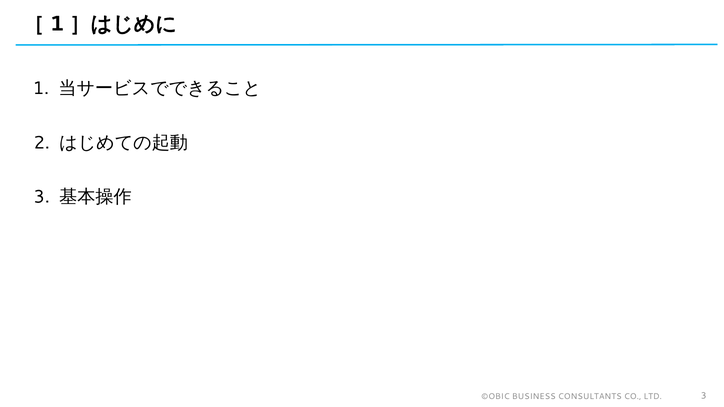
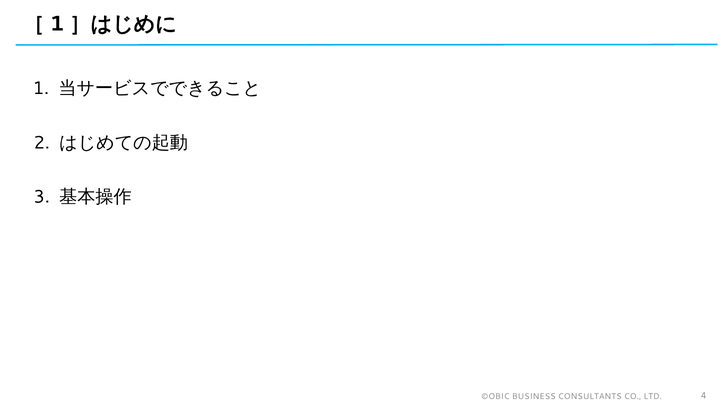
LTD 3: 3 -> 4
